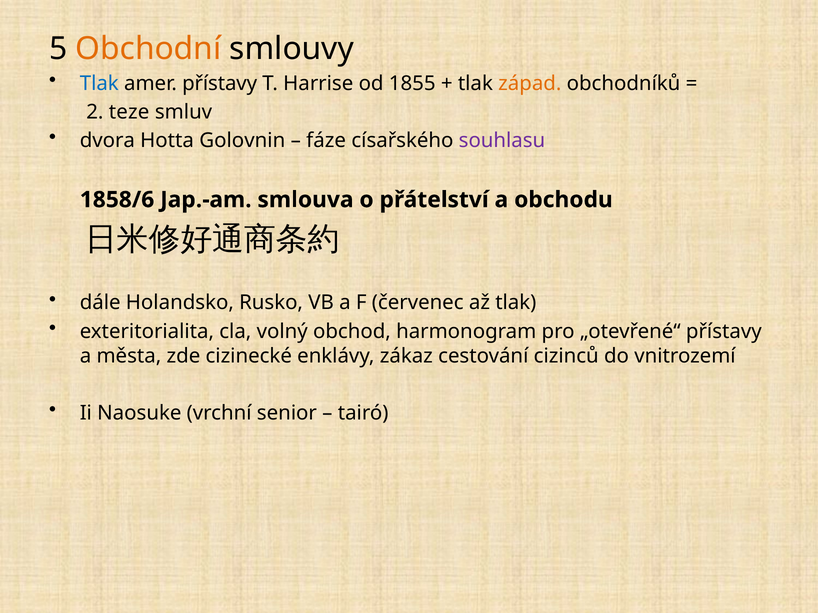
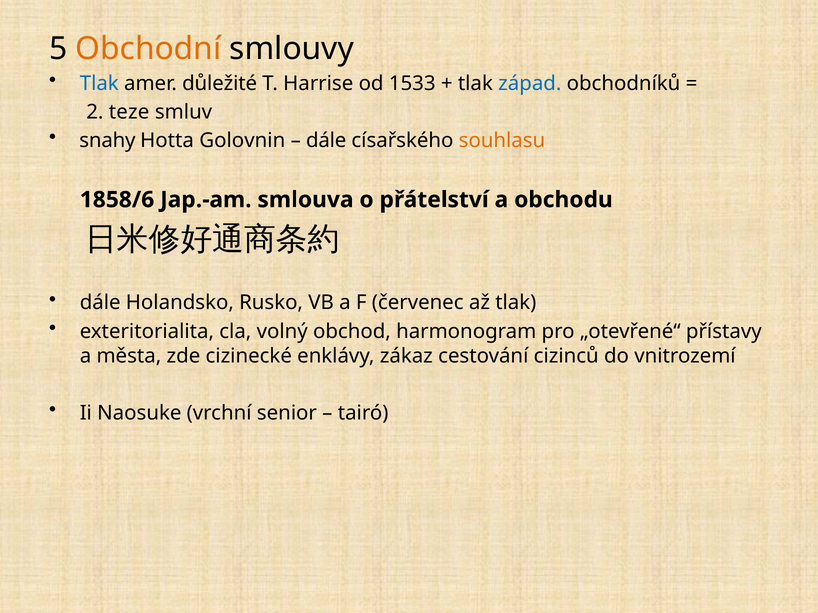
amer přístavy: přístavy -> důležité
1855: 1855 -> 1533
západ colour: orange -> blue
dvora: dvora -> snahy
fáze at (326, 141): fáze -> dále
souhlasu colour: purple -> orange
